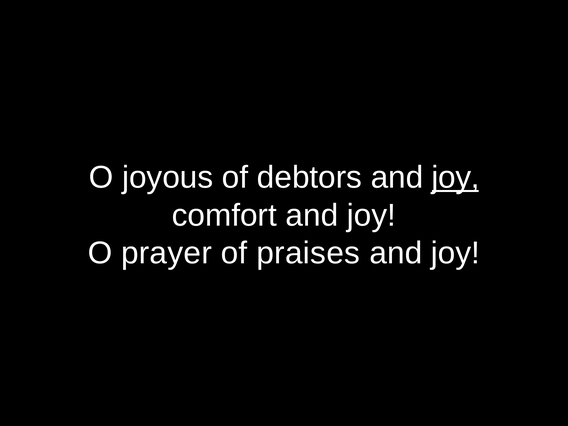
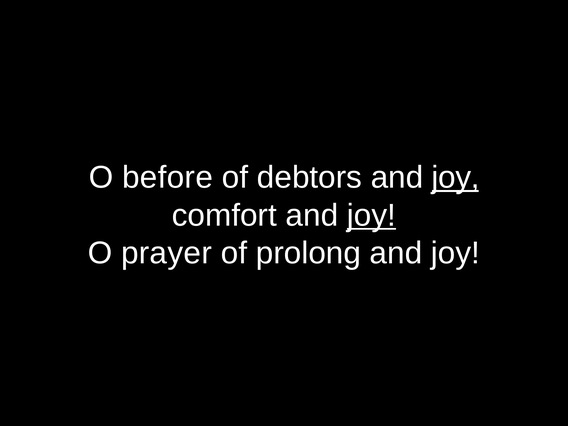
joyous: joyous -> before
joy at (371, 215) underline: none -> present
praises: praises -> prolong
